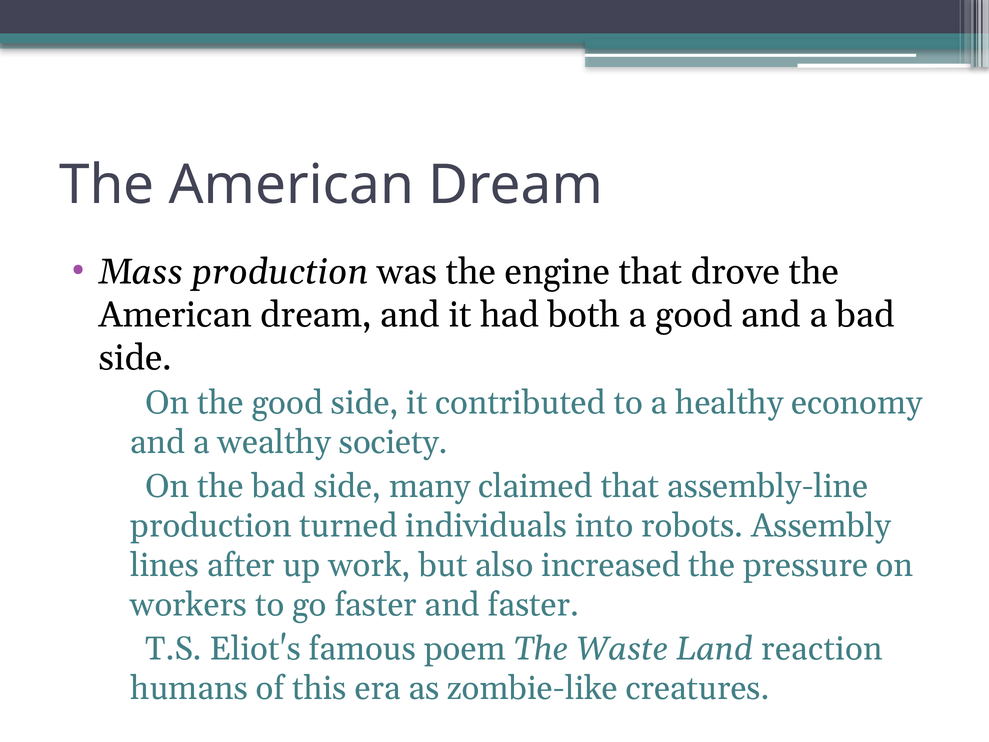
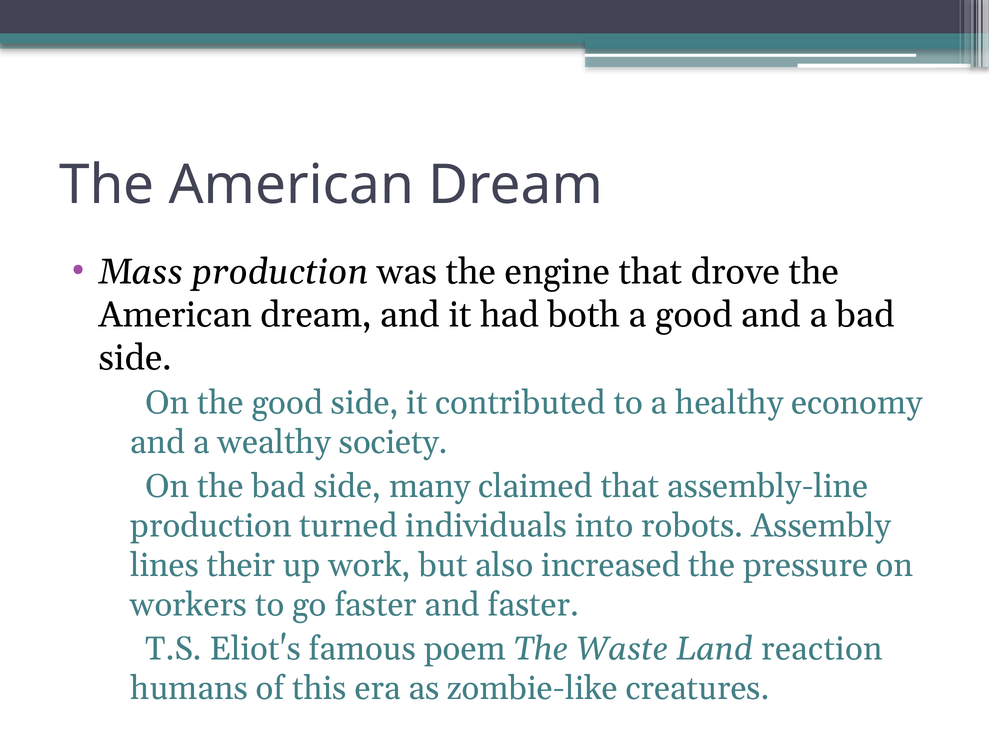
after: after -> their
